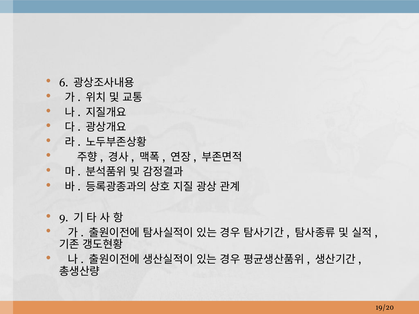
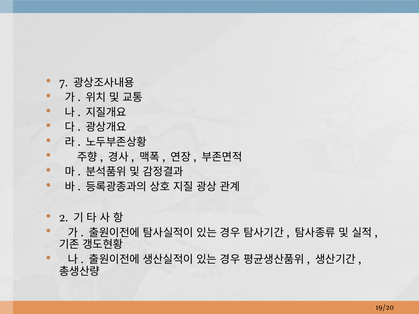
6: 6 -> 7
9: 9 -> 2
